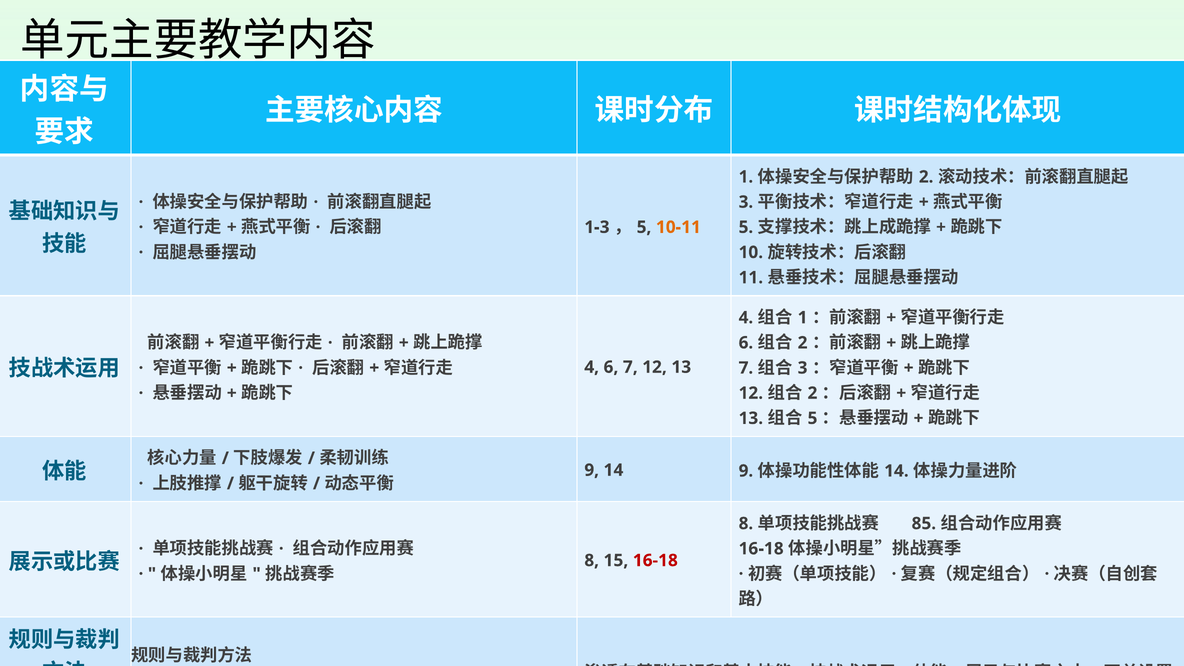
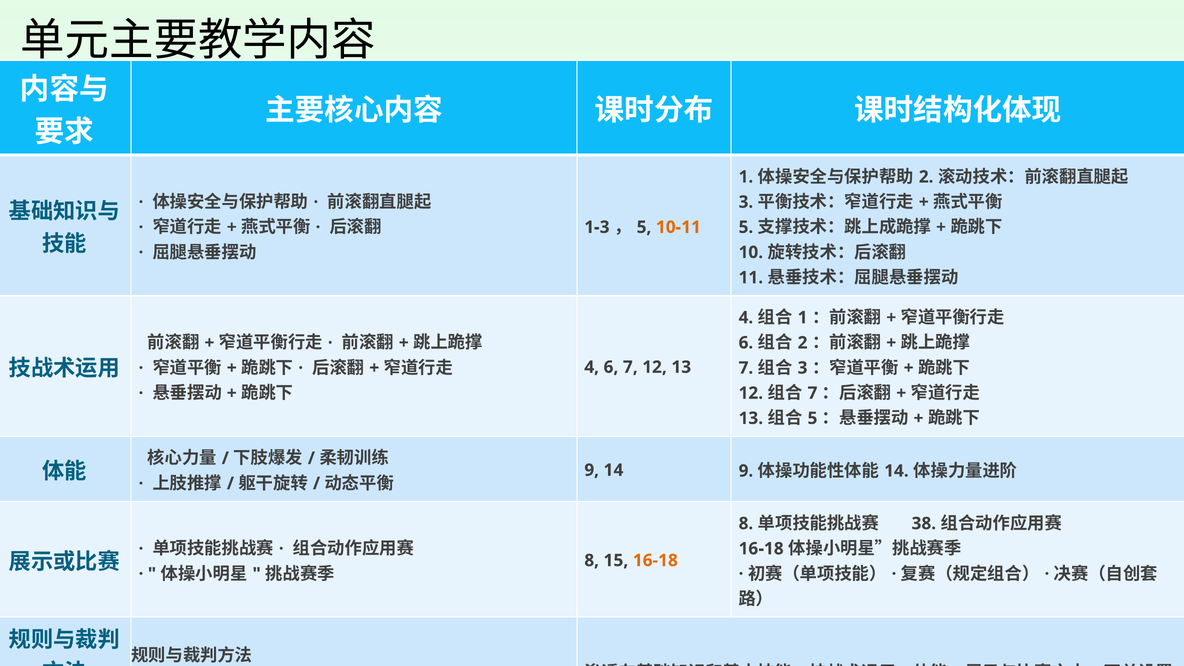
2 at (812, 393): 2 -> 7
85: 85 -> 38
16-18 at (655, 560) colour: red -> orange
